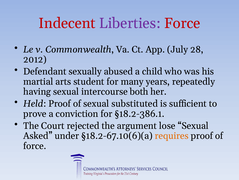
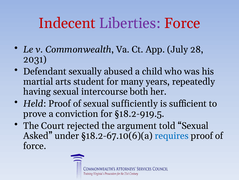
2012: 2012 -> 2031
substituted: substituted -> sufficiently
§18.2-386.1: §18.2-386.1 -> §18.2-919.5
lose: lose -> told
requires colour: orange -> blue
